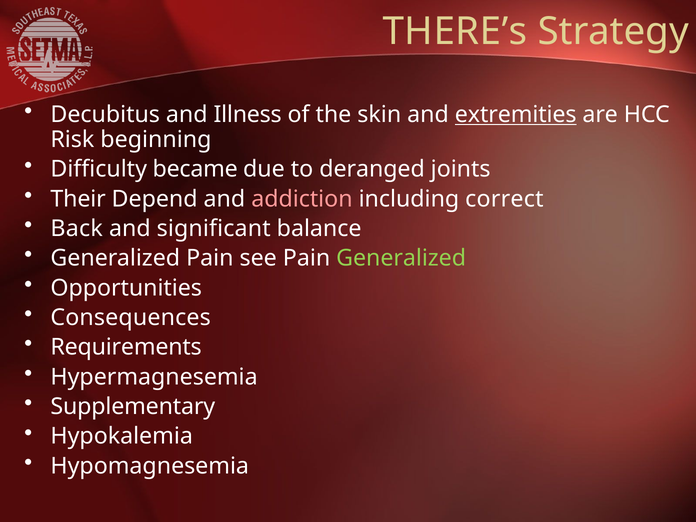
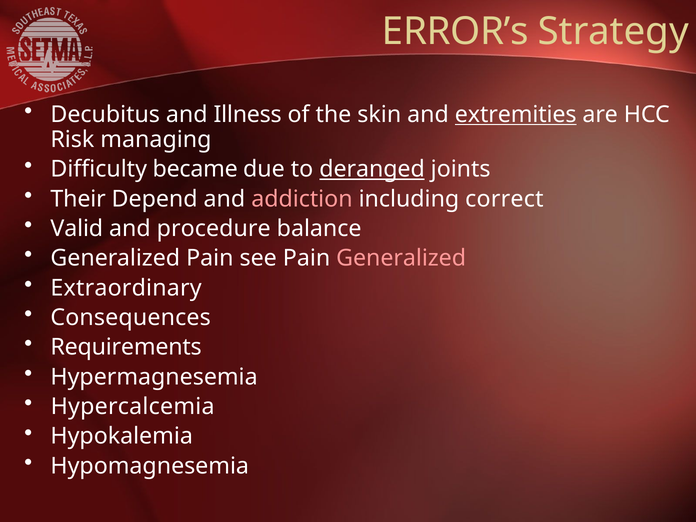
THERE’s: THERE’s -> ERROR’s
beginning: beginning -> managing
deranged underline: none -> present
Back: Back -> Valid
significant: significant -> procedure
Generalized at (401, 258) colour: light green -> pink
Opportunities: Opportunities -> Extraordinary
Supplementary: Supplementary -> Hypercalcemia
